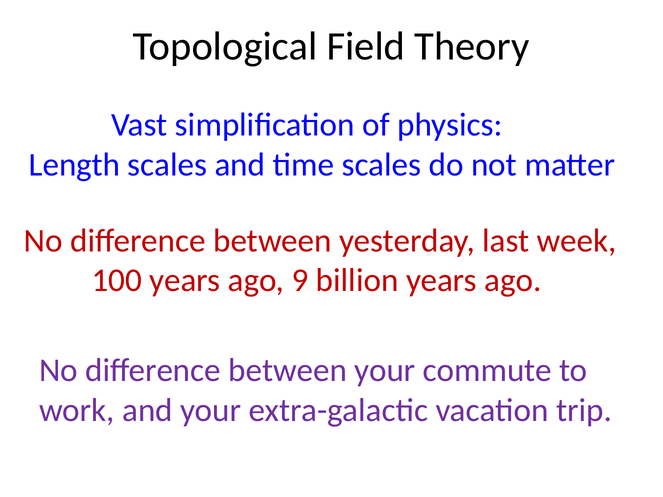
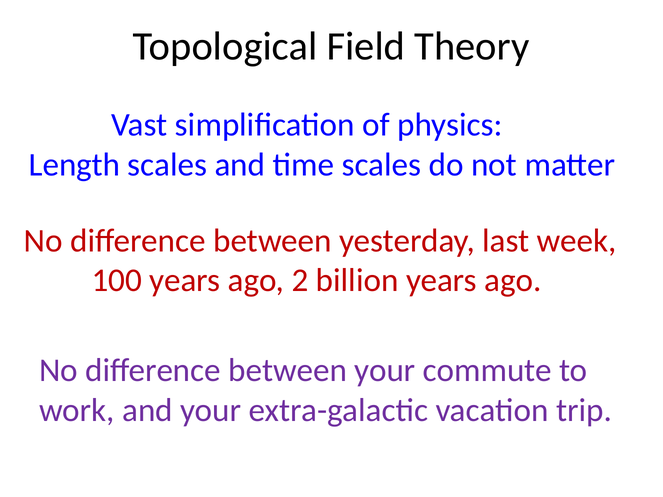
9: 9 -> 2
